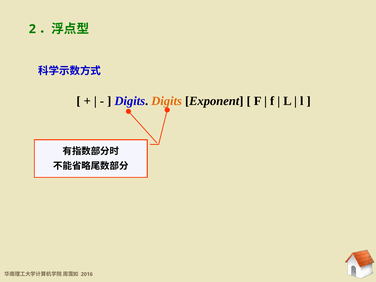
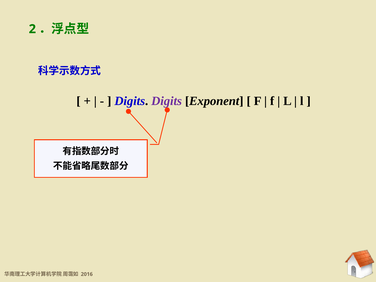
Digits at (167, 101) colour: orange -> purple
